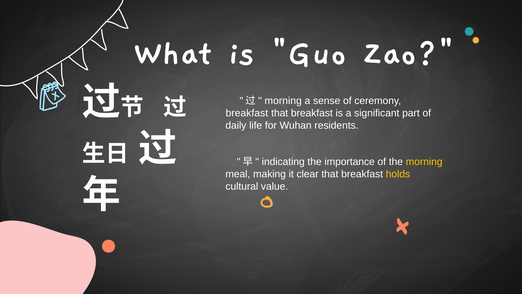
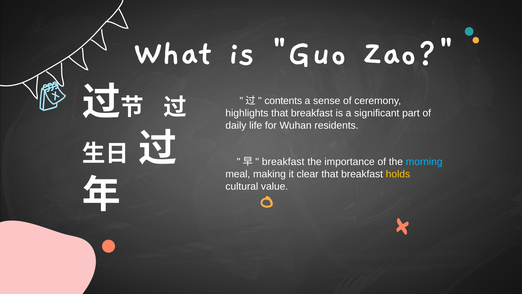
morning at (283, 101): morning -> contents
breakfast at (247, 113): breakfast -> highlights
indicating at (283, 162): indicating -> breakfast
morning at (424, 162) colour: yellow -> light blue
